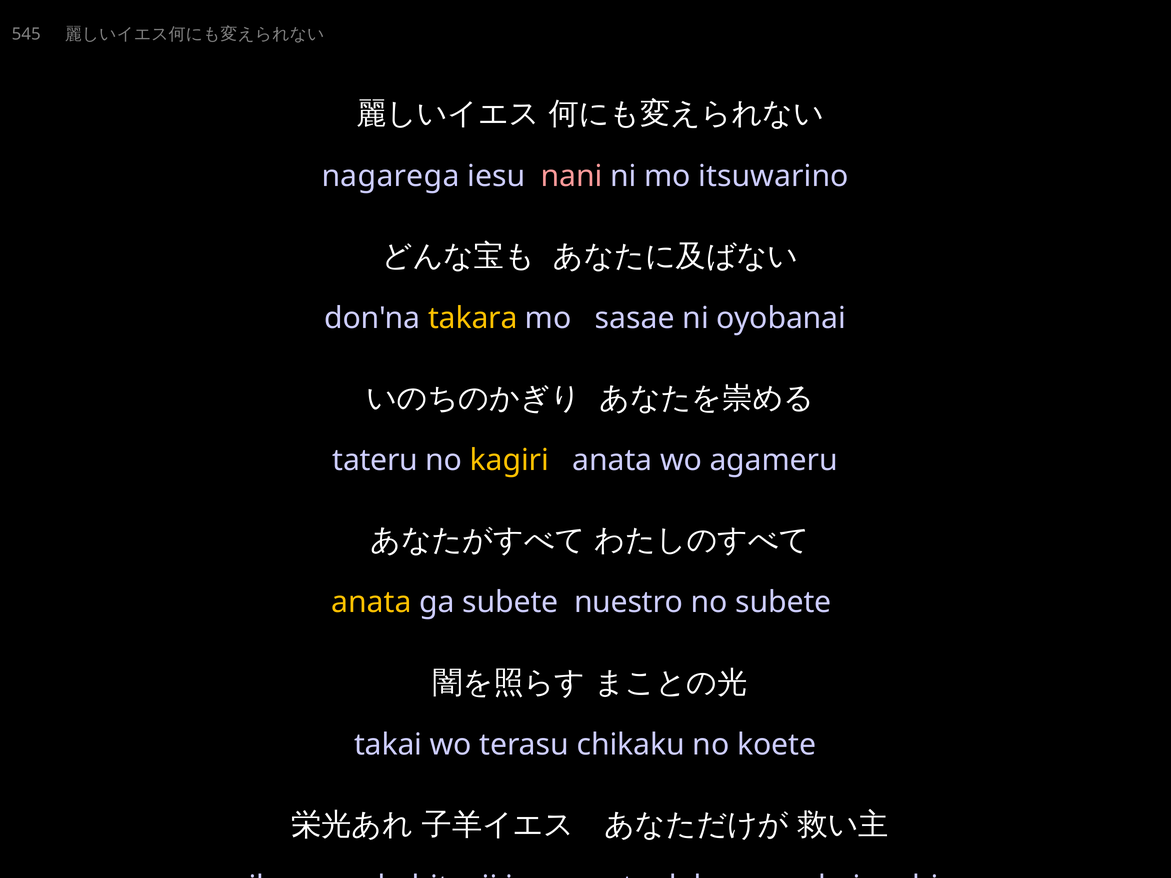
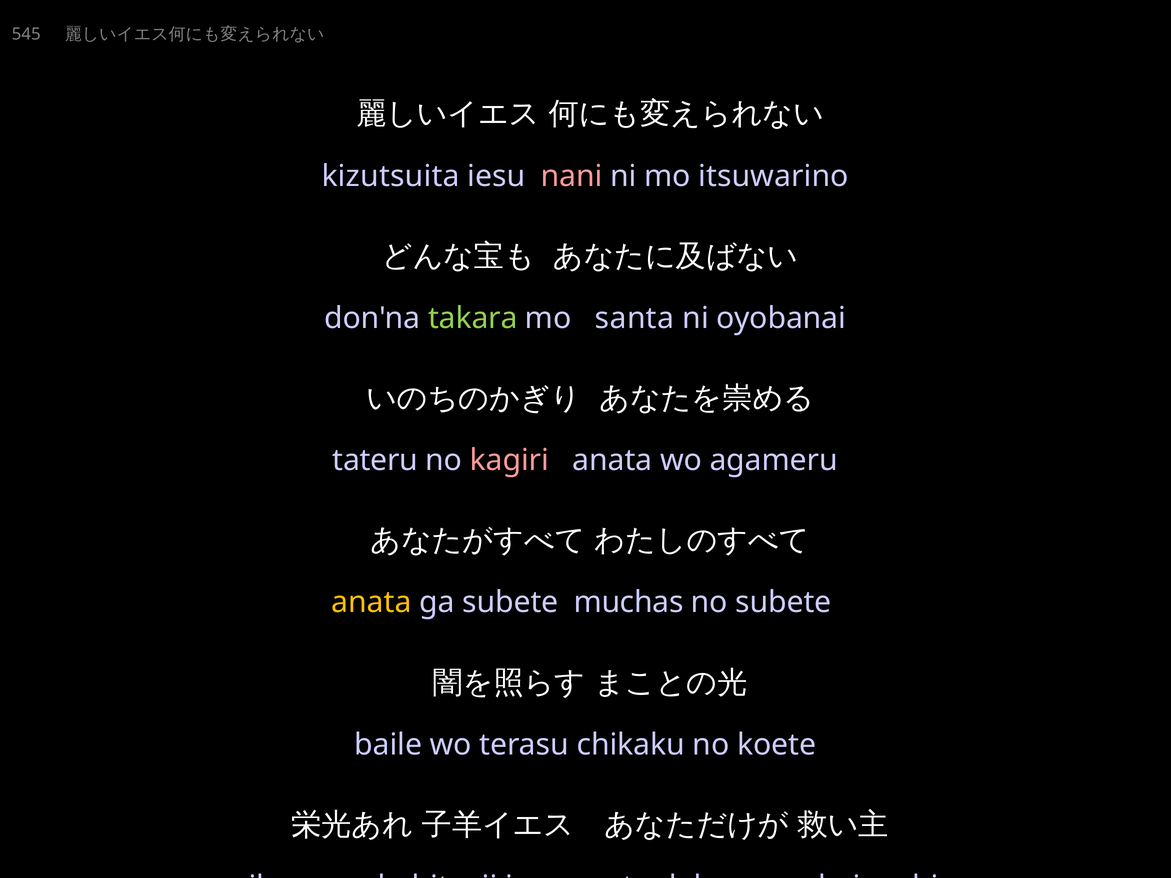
nagarega: nagarega -> kizutsuita
takara colour: yellow -> light green
sasae: sasae -> santa
kagiri colour: yellow -> pink
nuestro: nuestro -> muchas
takai: takai -> baile
